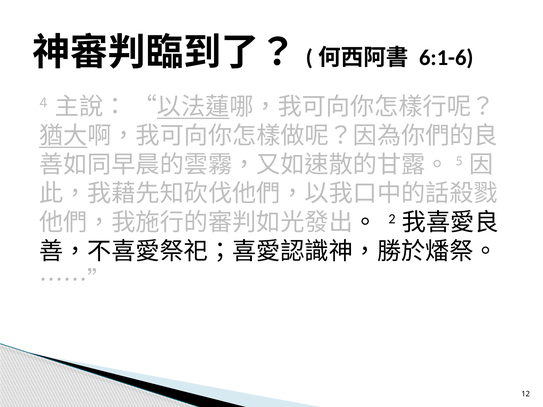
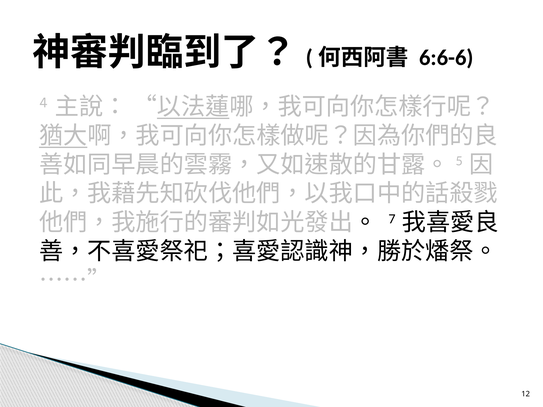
6:1-6: 6:1-6 -> 6:6-6
2: 2 -> 7
